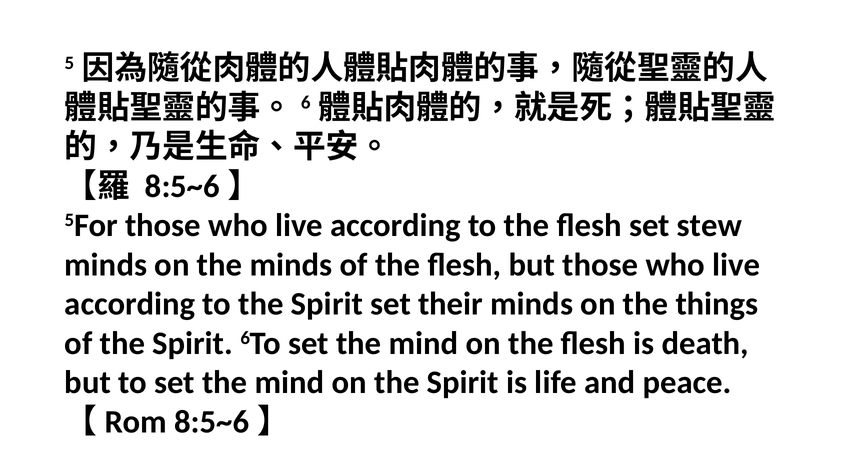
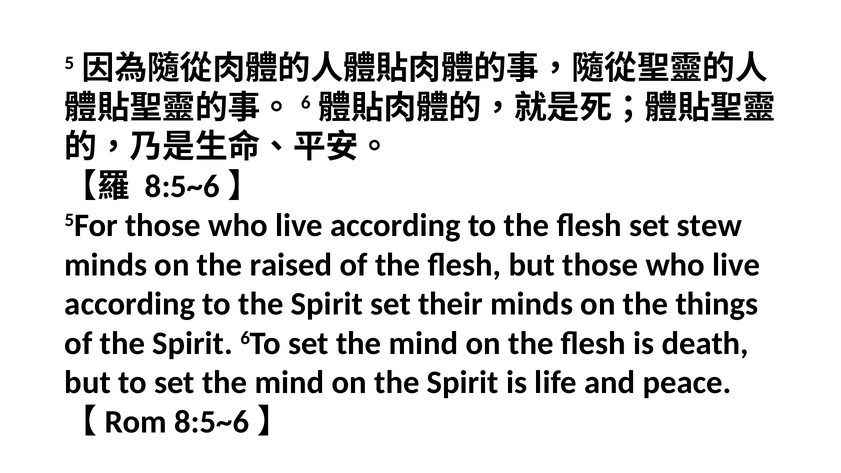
the minds: minds -> raised
